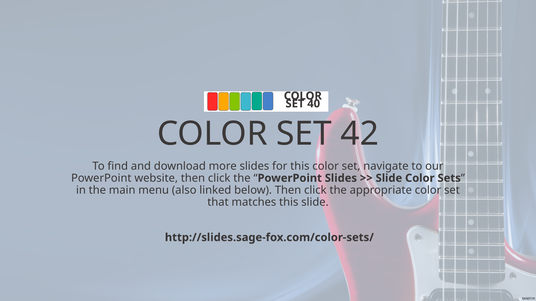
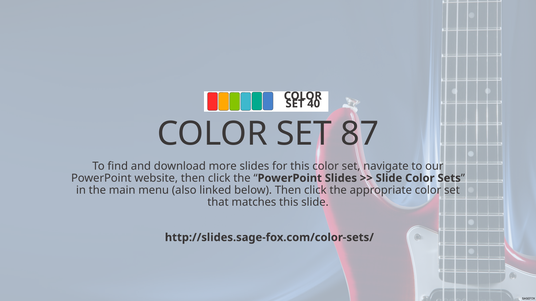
42: 42 -> 87
